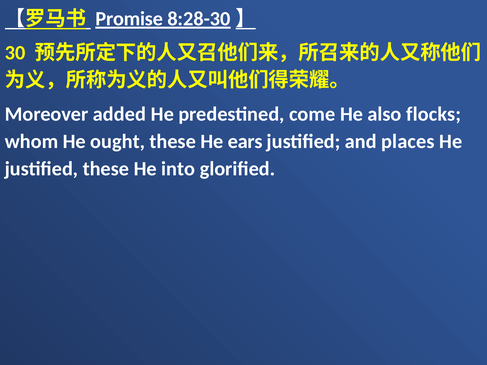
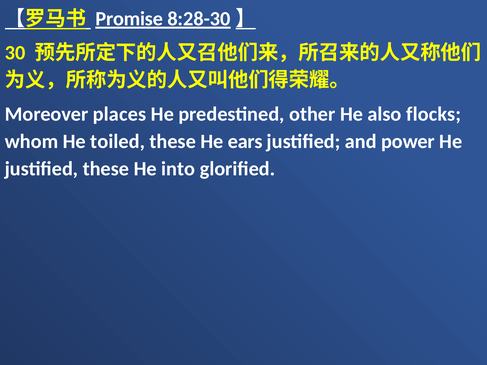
added: added -> places
come: come -> other
ought: ought -> toiled
places: places -> power
